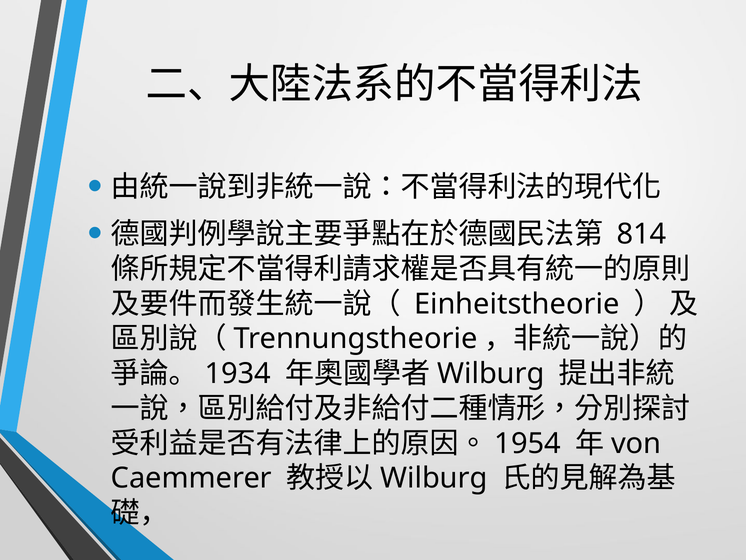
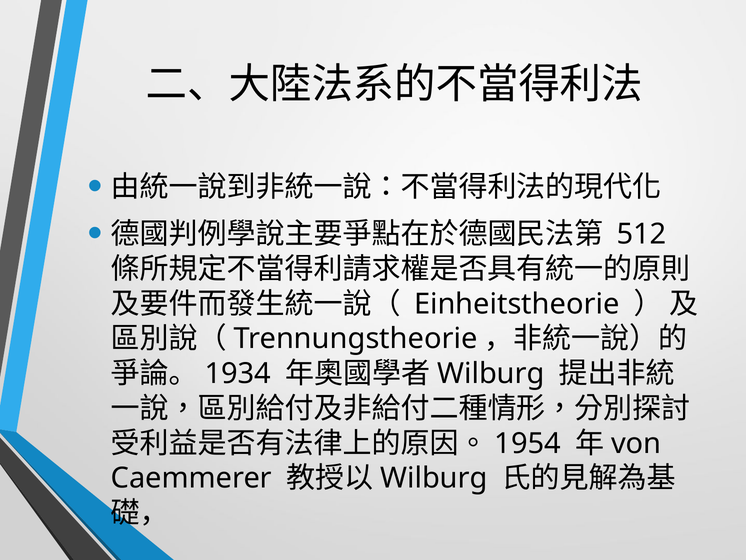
814: 814 -> 512
